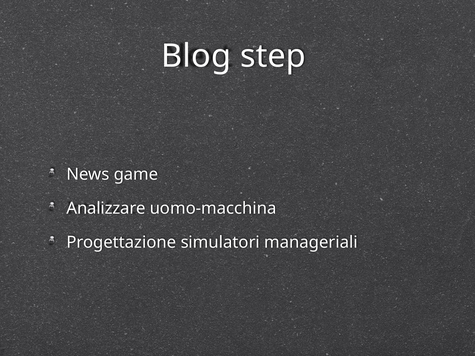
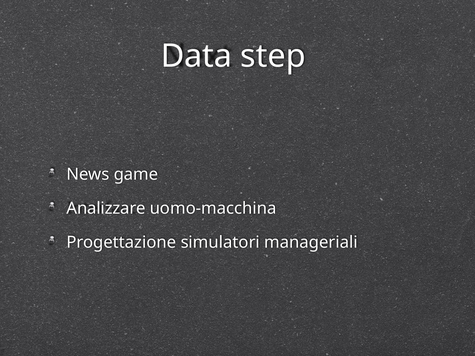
Blog: Blog -> Data
